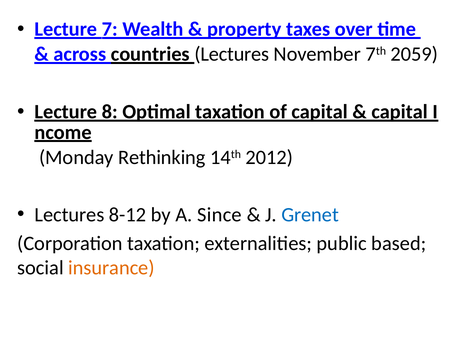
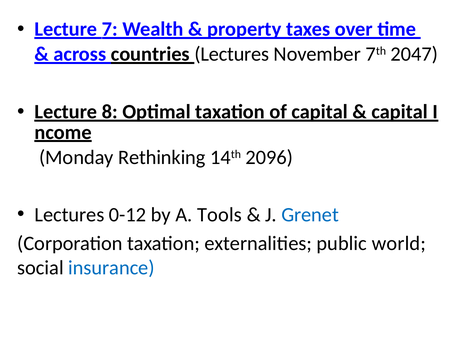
2059: 2059 -> 2047
2012: 2012 -> 2096
8-12: 8-12 -> 0-12
Since: Since -> Tools
based: based -> world
insurance colour: orange -> blue
